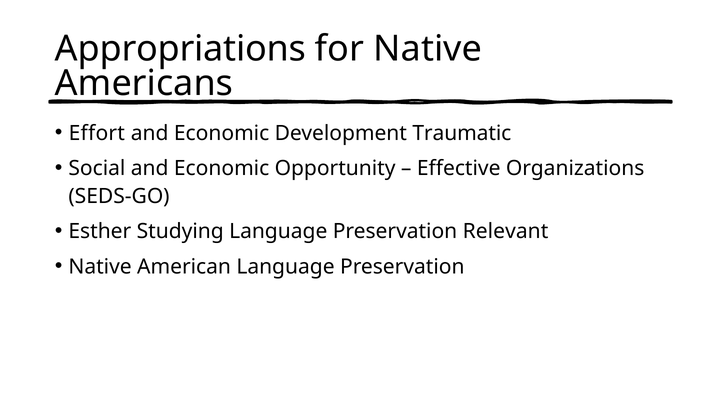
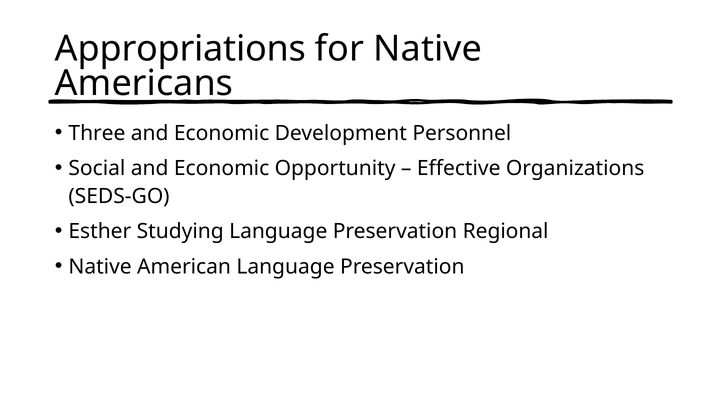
Effort: Effort -> Three
Traumatic: Traumatic -> Personnel
Relevant: Relevant -> Regional
